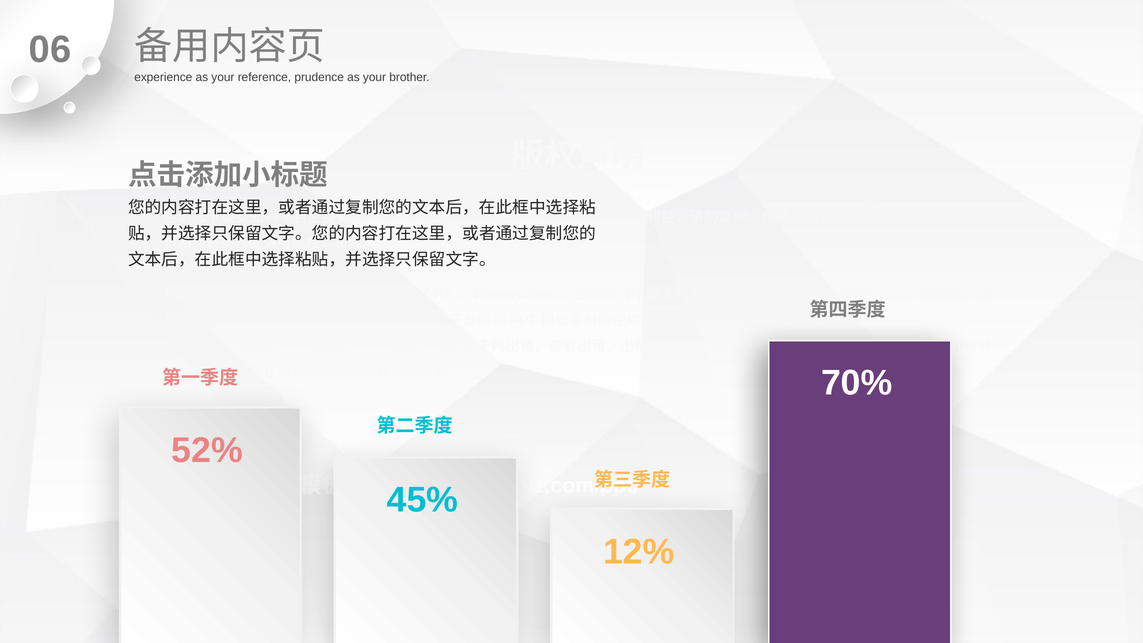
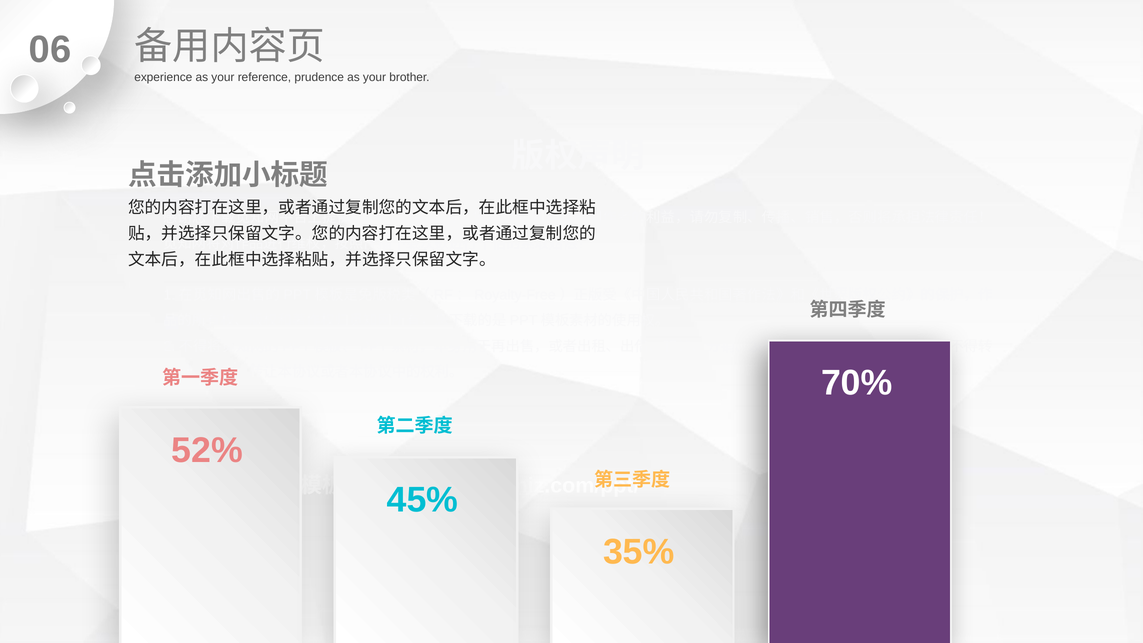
12%: 12% -> 35%
